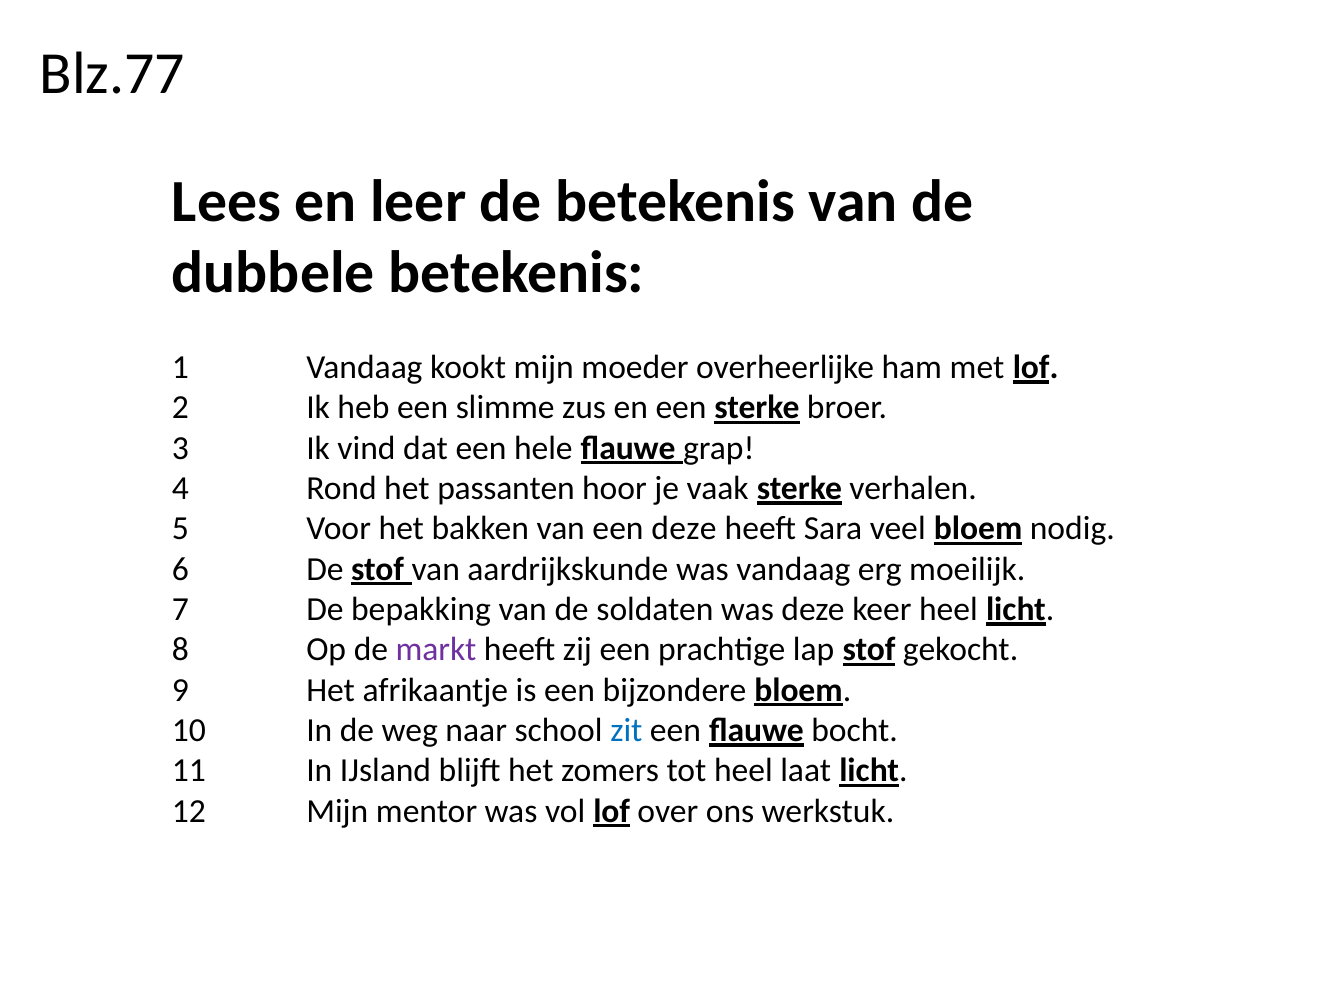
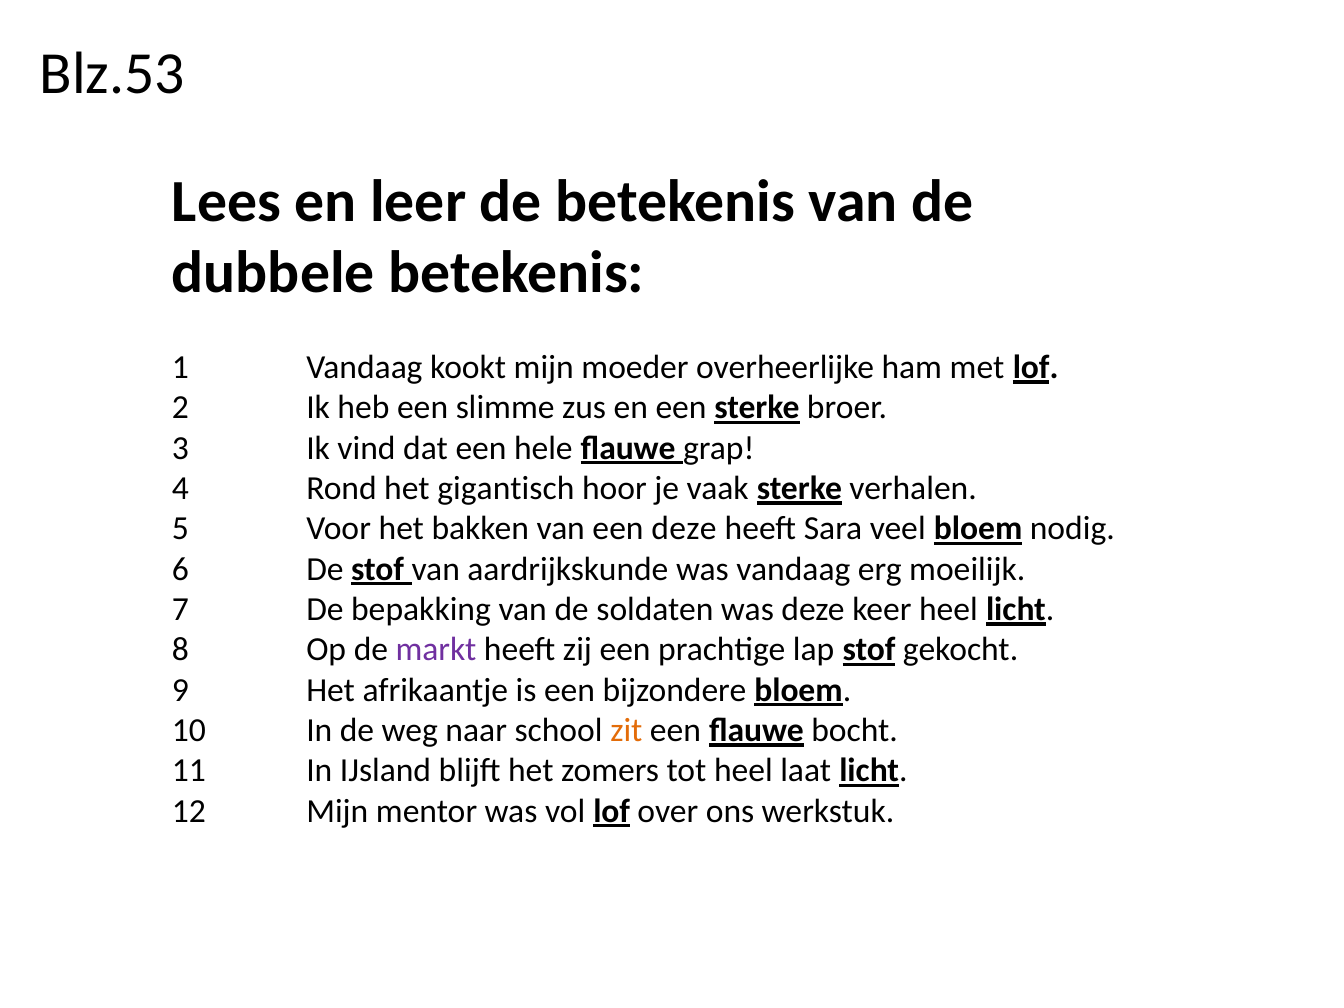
Blz.77: Blz.77 -> Blz.53
passanten: passanten -> gigantisch
zit colour: blue -> orange
